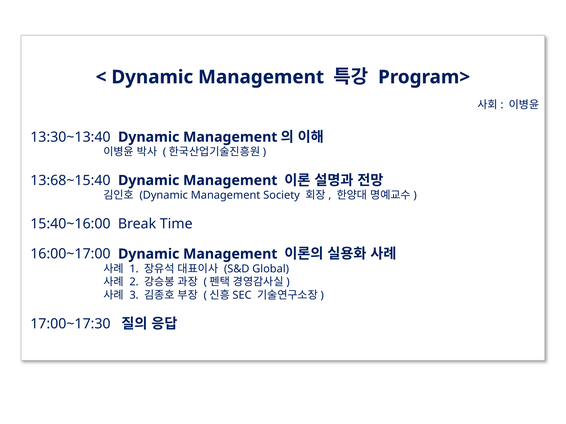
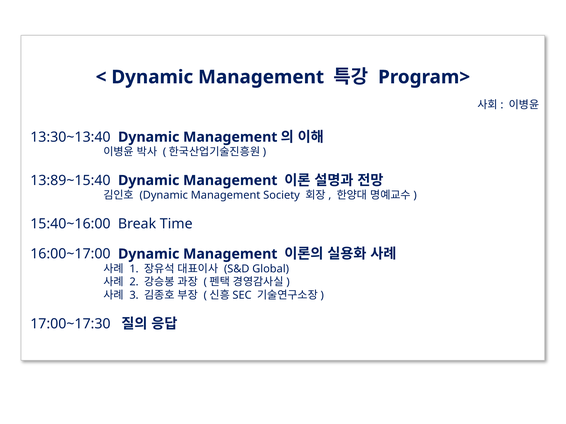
13:68~15:40: 13:68~15:40 -> 13:89~15:40
